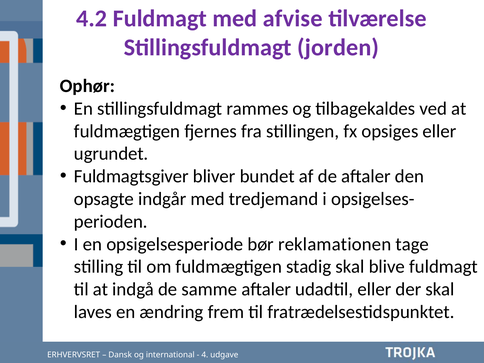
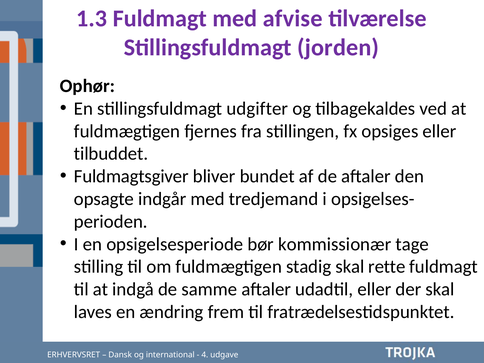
4.2: 4.2 -> 1.3
rammes: rammes -> udgifter
ugrundet: ugrundet -> tilbuddet
reklamationen: reklamationen -> kommissionær
blive: blive -> rette
